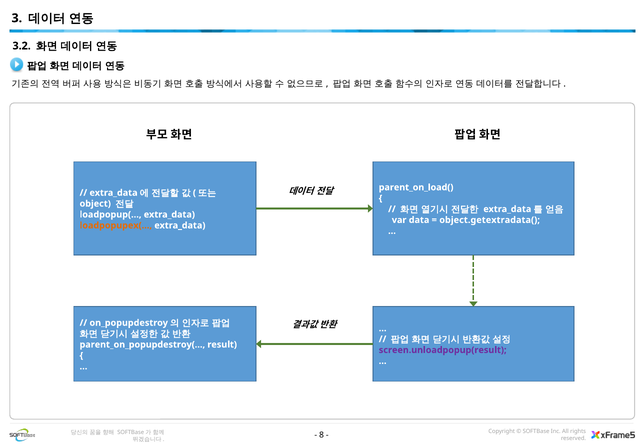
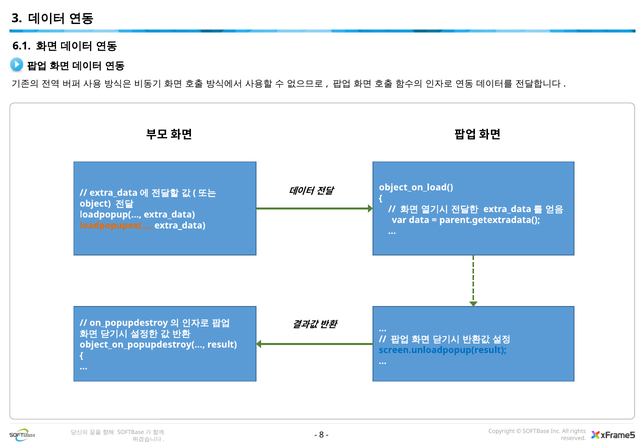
3.2: 3.2 -> 6.1
parent_on_load(: parent_on_load( -> object_on_load(
object.getextradata(: object.getextradata( -> parent.getextradata(
parent_on_popupdestroy(…: parent_on_popupdestroy(… -> object_on_popupdestroy(…
screen.unloadpopup(result colour: purple -> blue
